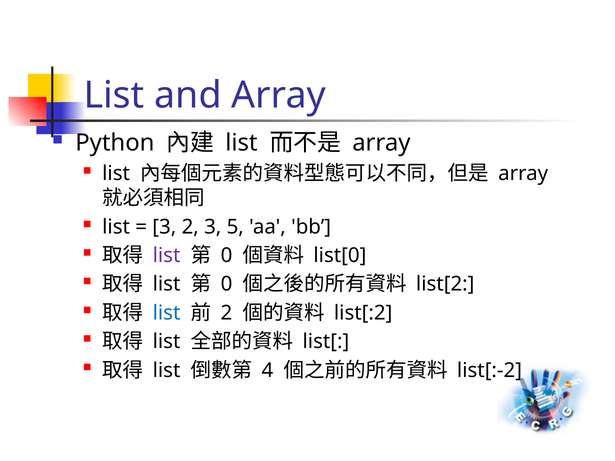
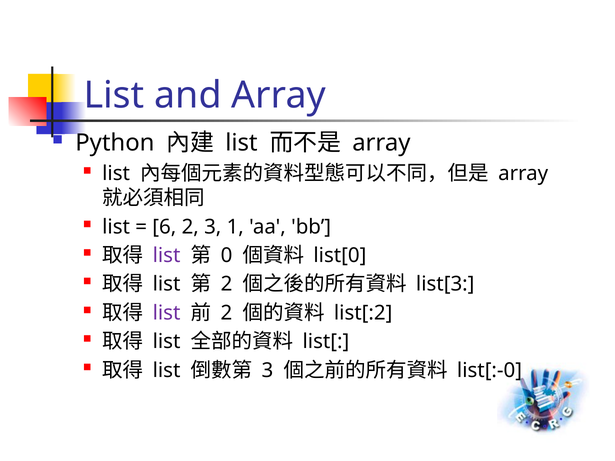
3 at (164, 227): 3 -> 6
5: 5 -> 1
0 at (226, 284): 0 -> 2
list[2: list[2 -> list[3
list at (167, 313) colour: blue -> purple
4 at (267, 370): 4 -> 3
list[:-2: list[:-2 -> list[:-0
